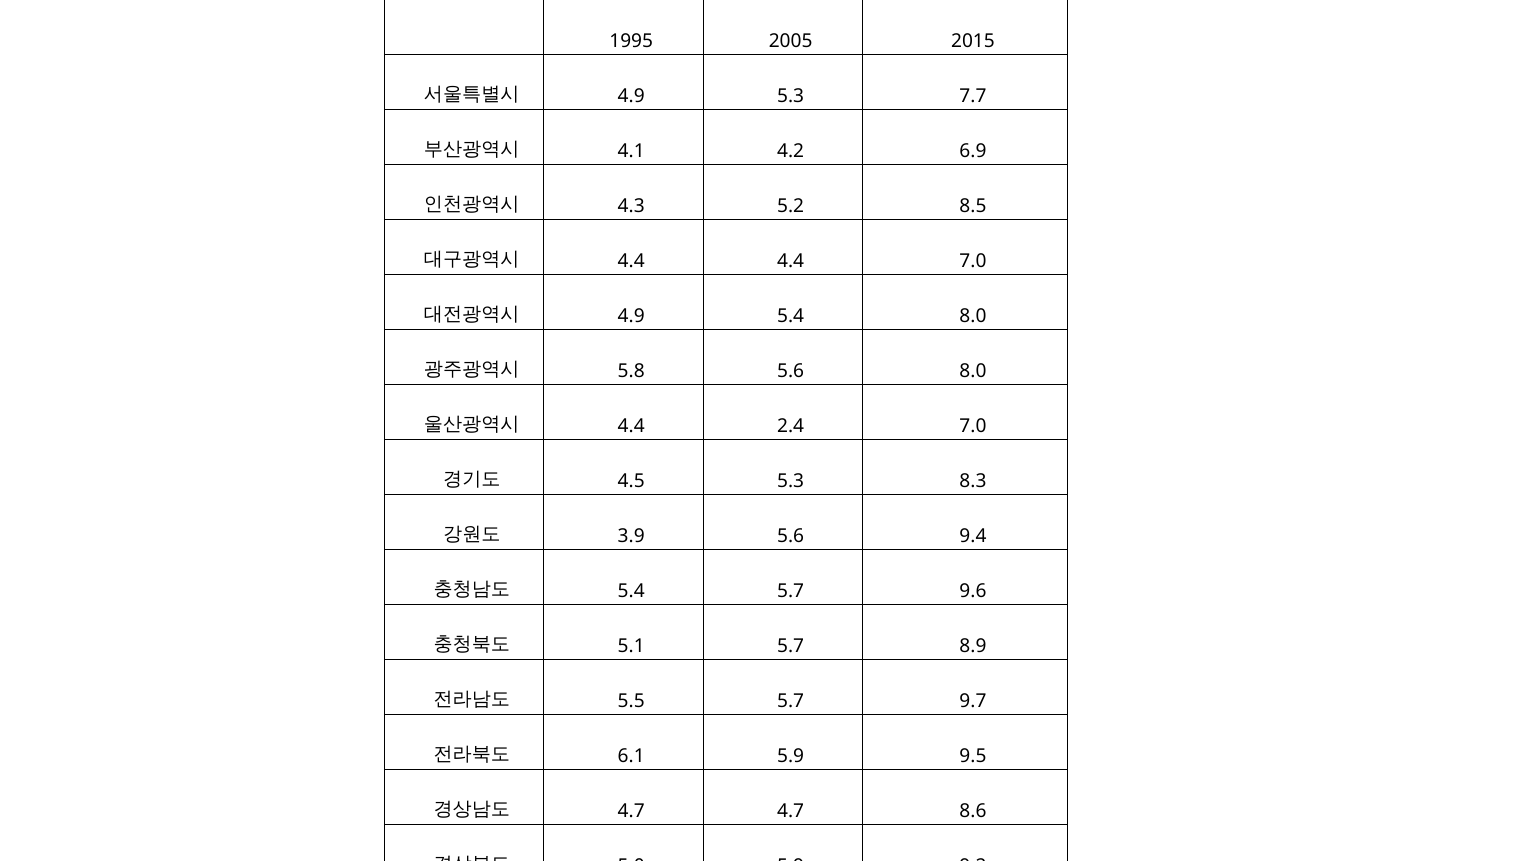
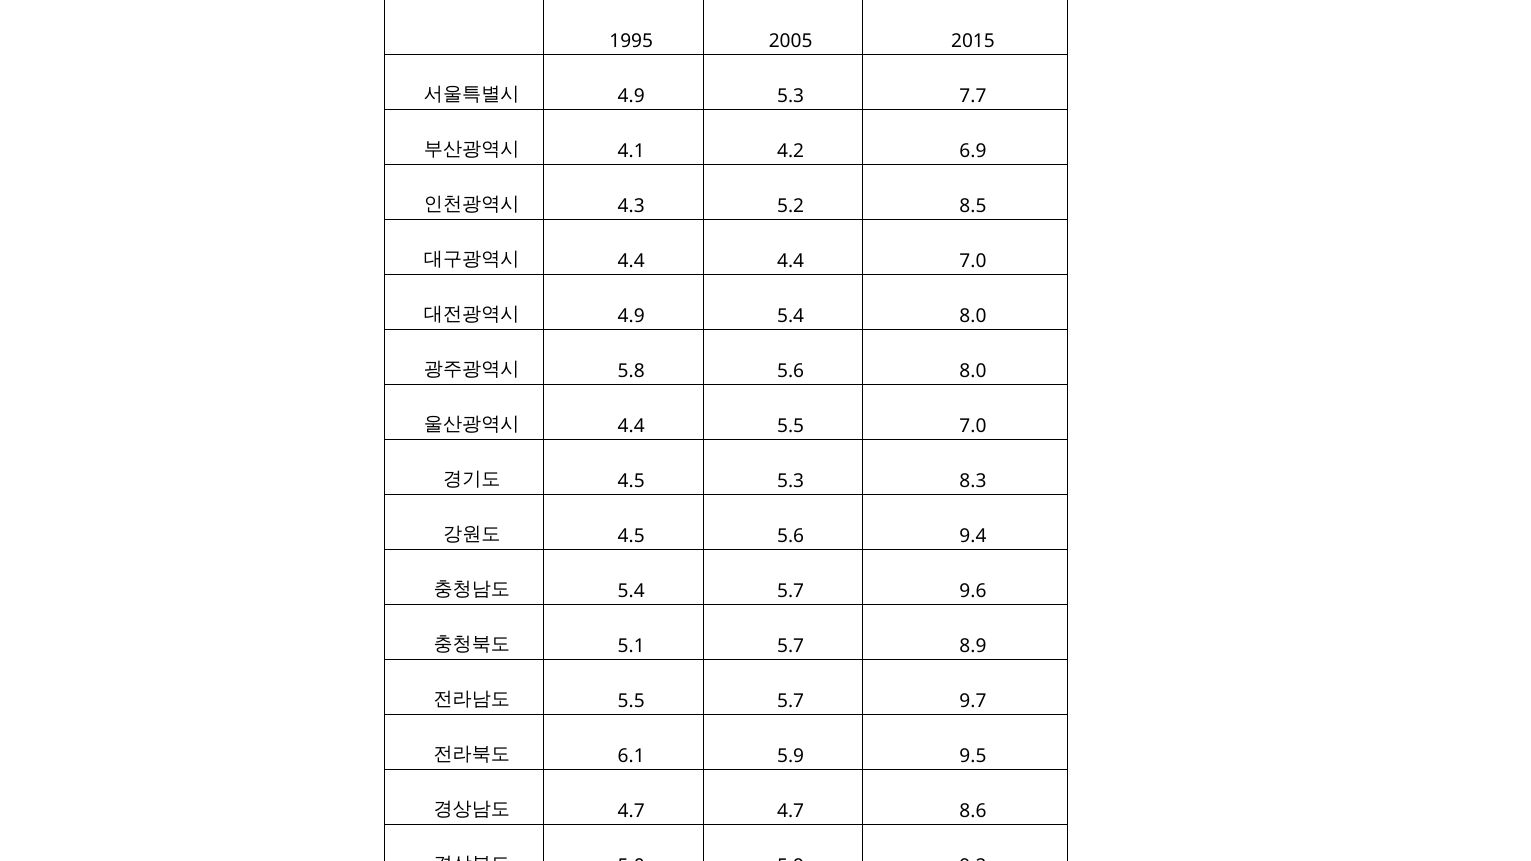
4.4 2.4: 2.4 -> 5.5
3.9 at (631, 536): 3.9 -> 4.5
